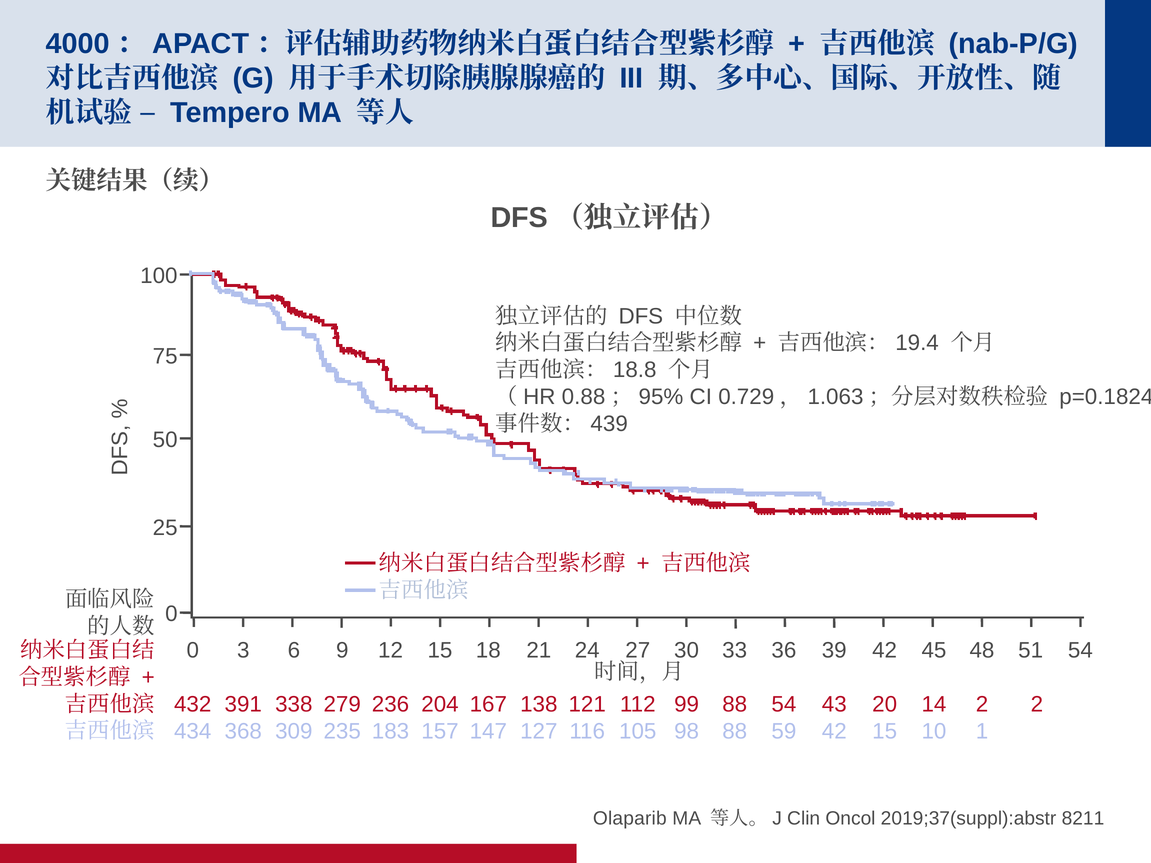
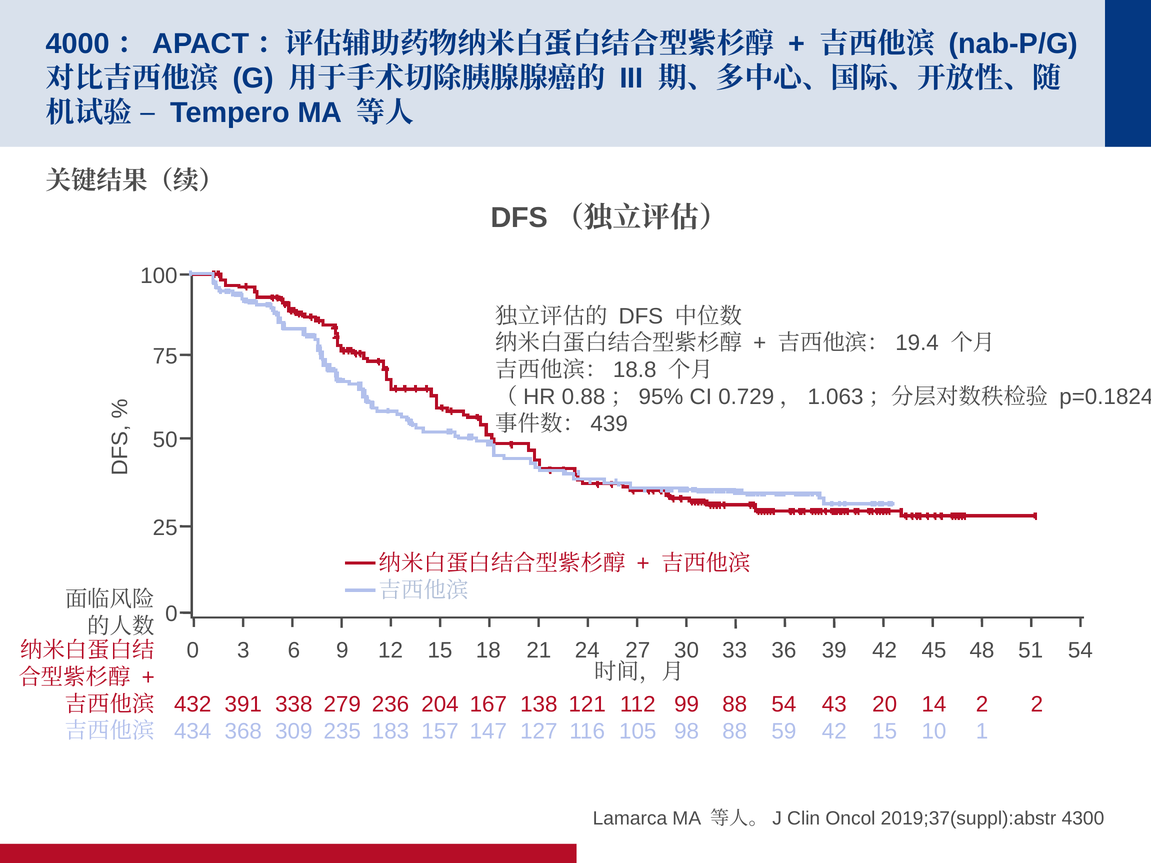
Olaparib: Olaparib -> Lamarca
8211: 8211 -> 4300
